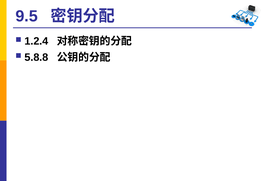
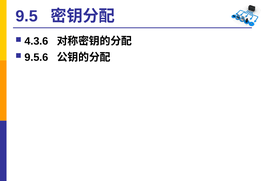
1.2.4: 1.2.4 -> 4.3.6
5.8.8: 5.8.8 -> 9.5.6
